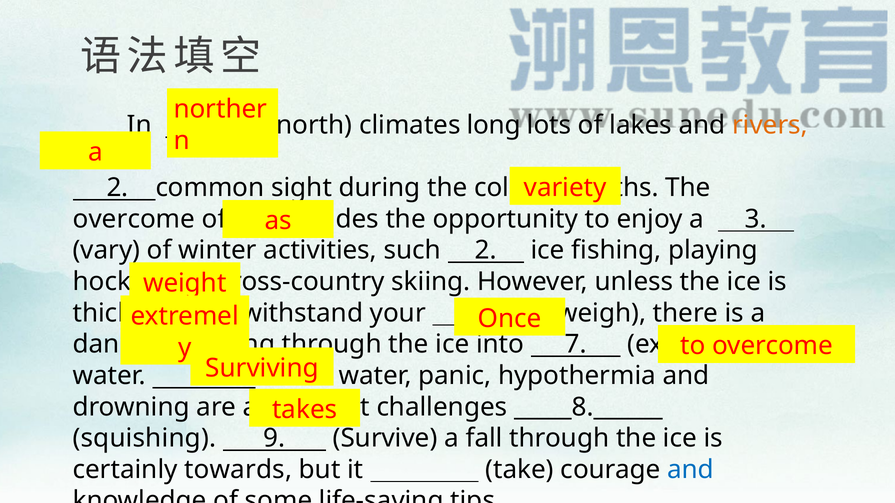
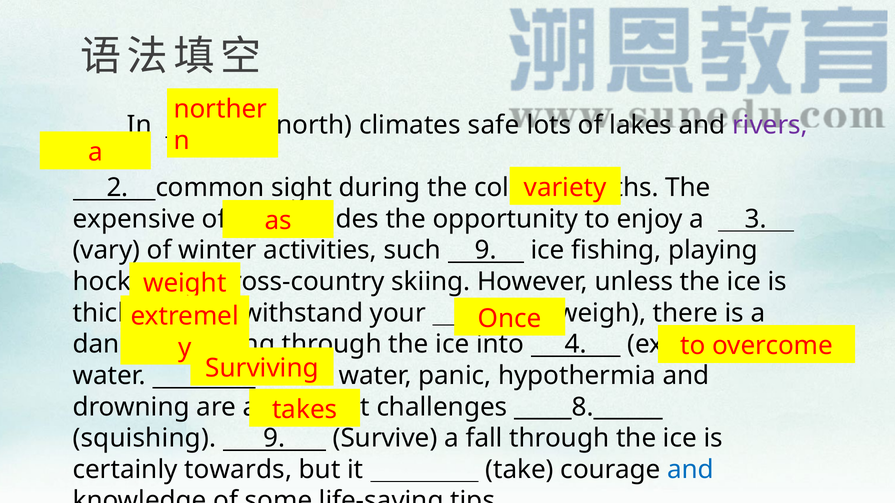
long: long -> safe
rivers colour: orange -> purple
overcome at (134, 219): overcome -> expensive
such 2: 2 -> 9
into 7: 7 -> 4
